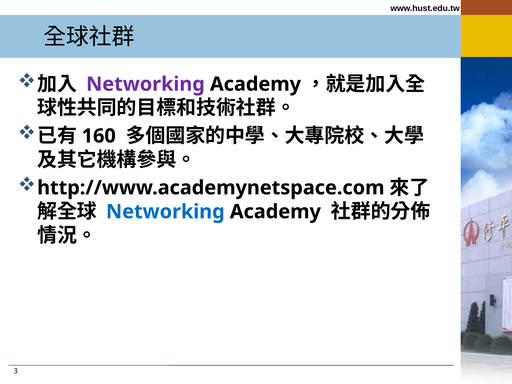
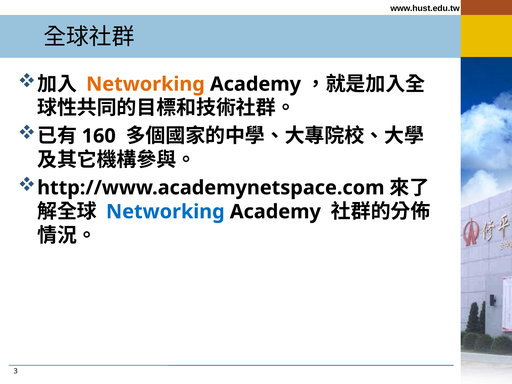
Networking at (145, 84) colour: purple -> orange
